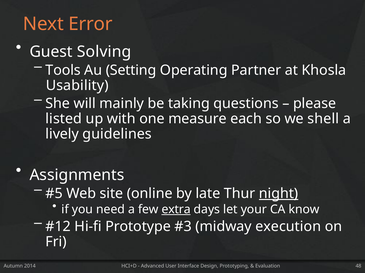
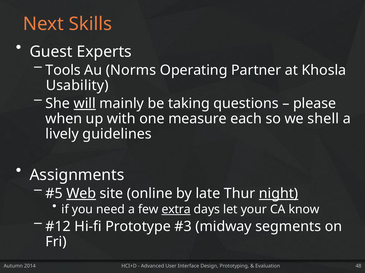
Error: Error -> Skills
Solving: Solving -> Experts
Setting: Setting -> Norms
will underline: none -> present
listed: listed -> when
Web underline: none -> present
execution: execution -> segments
